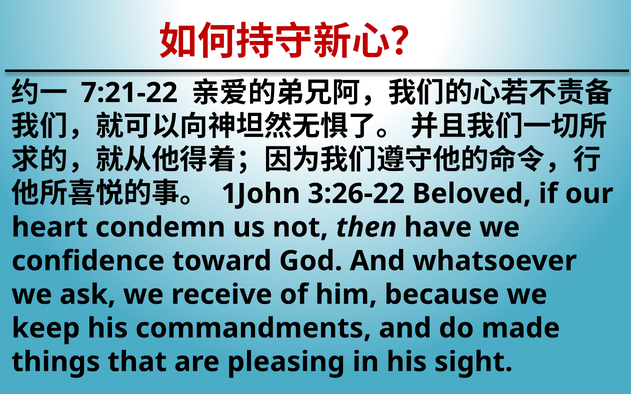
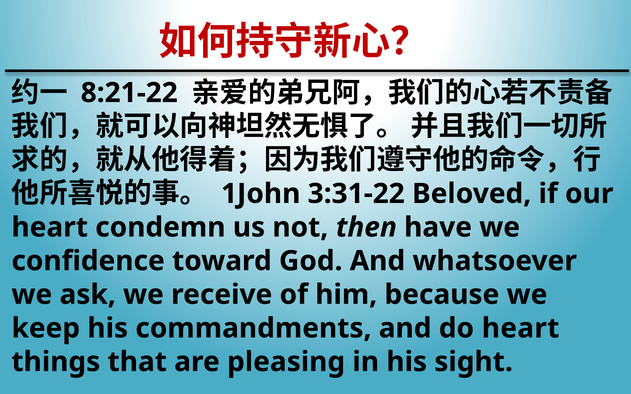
7:21-22: 7:21-22 -> 8:21-22
3:26-22: 3:26-22 -> 3:31-22
do made: made -> heart
